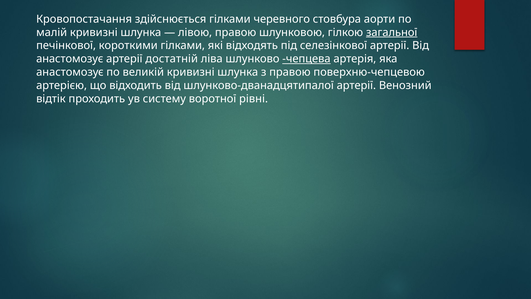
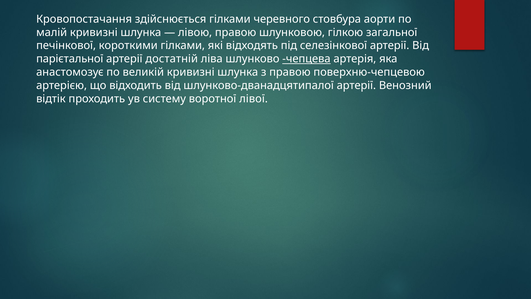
загальної underline: present -> none
анастомозує at (70, 59): анастомозує -> парієтальної
рівні: рівні -> лівої
